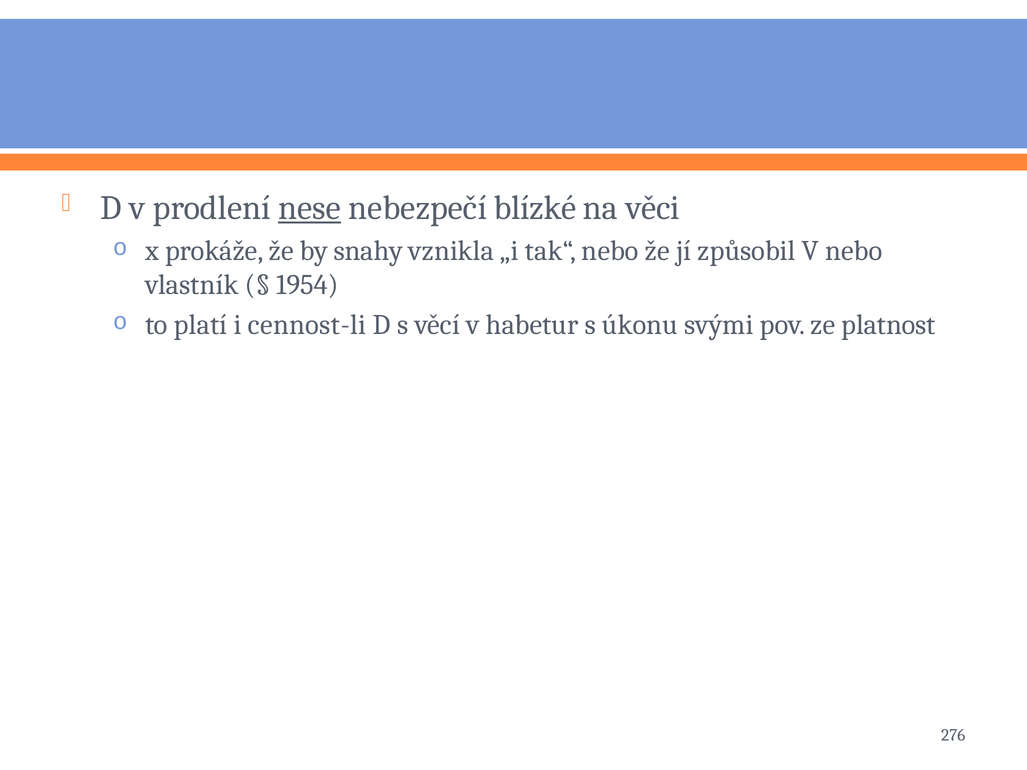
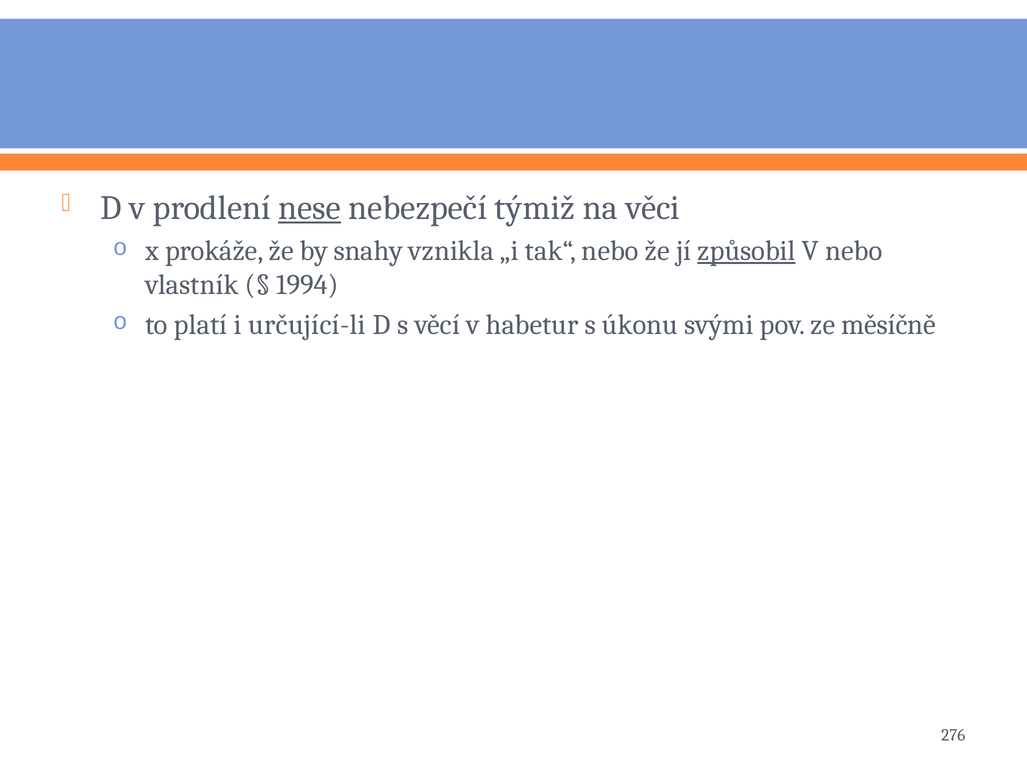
blízké: blízké -> týmiž
způsobil underline: none -> present
1954: 1954 -> 1994
cennost-li: cennost-li -> určující-li
platnost: platnost -> měsíčně
